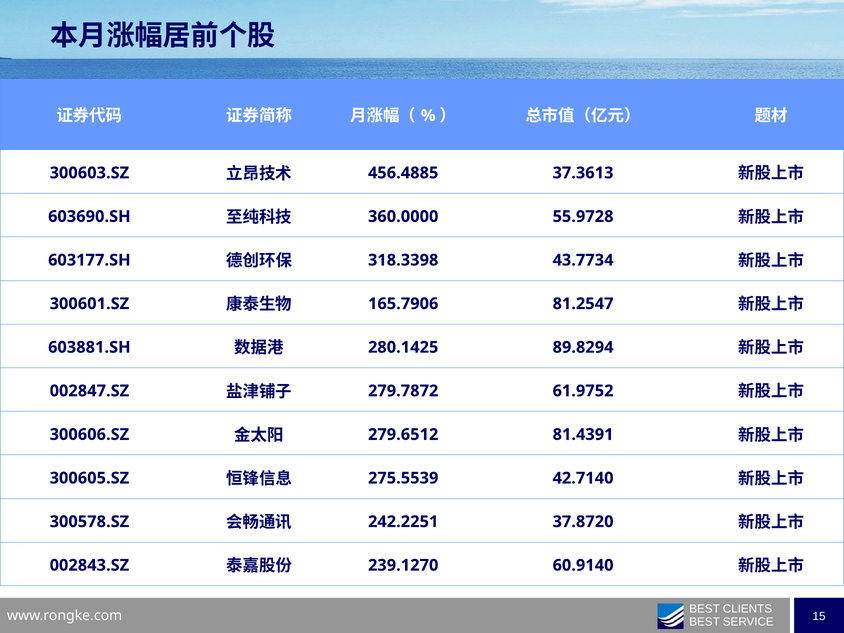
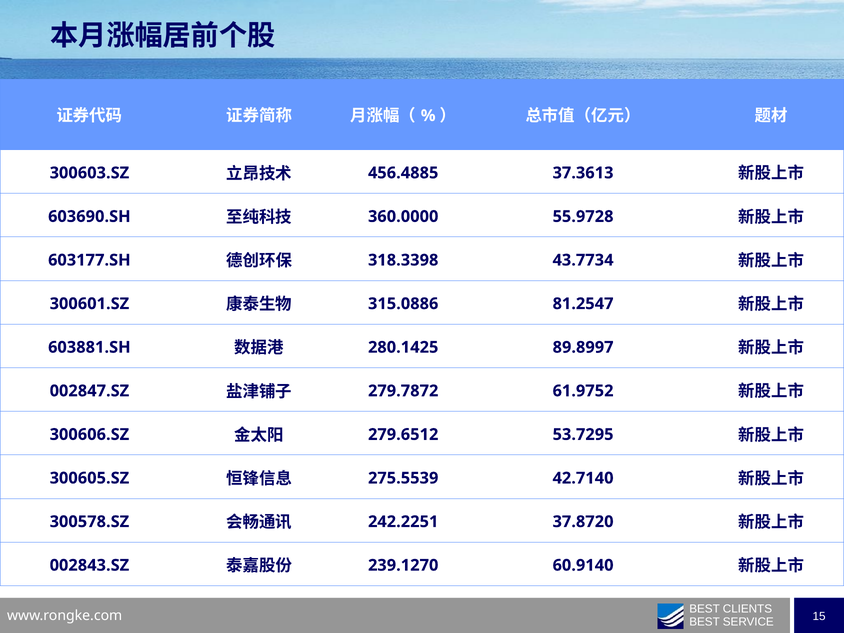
165.7906: 165.7906 -> 315.0886
89.8294: 89.8294 -> 89.8997
81.4391: 81.4391 -> 53.7295
